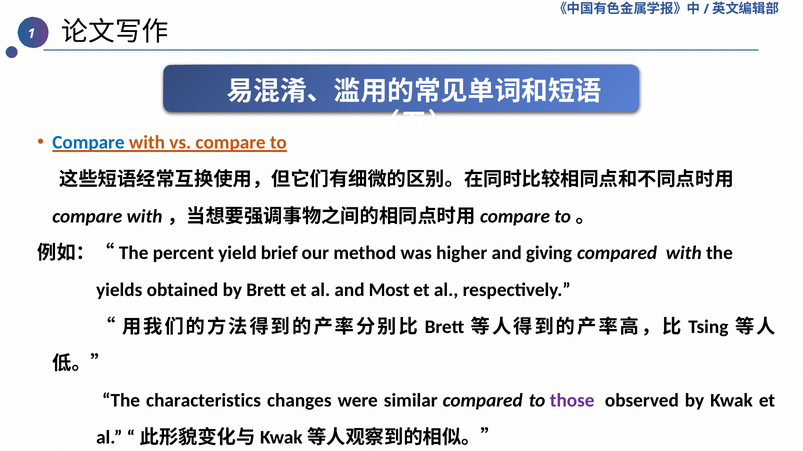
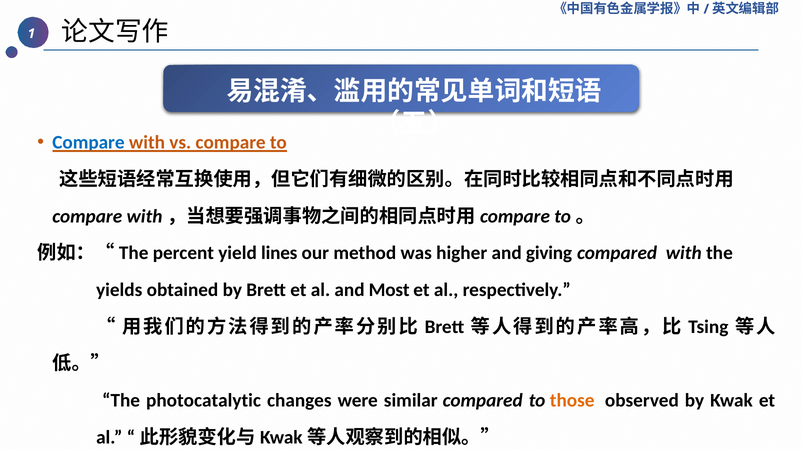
brief: brief -> lines
characteristics: characteristics -> photocatalytic
those colour: purple -> orange
